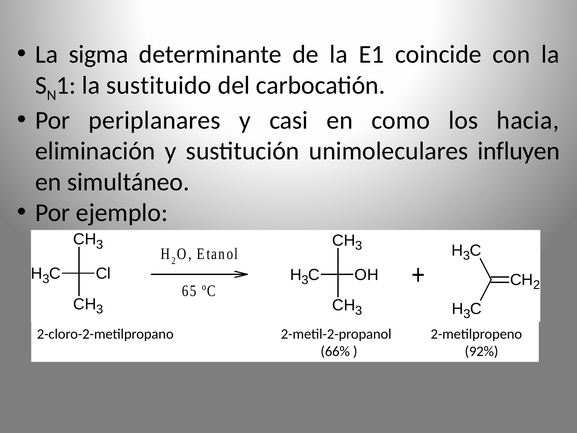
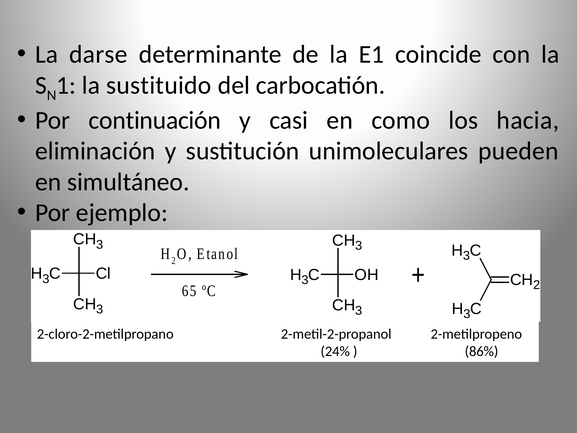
sigma: sigma -> darse
periplanares: periplanares -> continuación
influyen: influyen -> pueden
66%: 66% -> 24%
92%: 92% -> 86%
